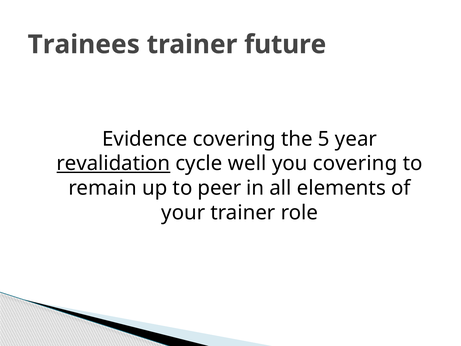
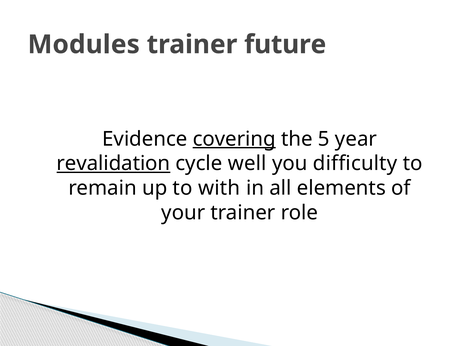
Trainees: Trainees -> Modules
covering at (234, 139) underline: none -> present
you covering: covering -> difficulty
peer: peer -> with
